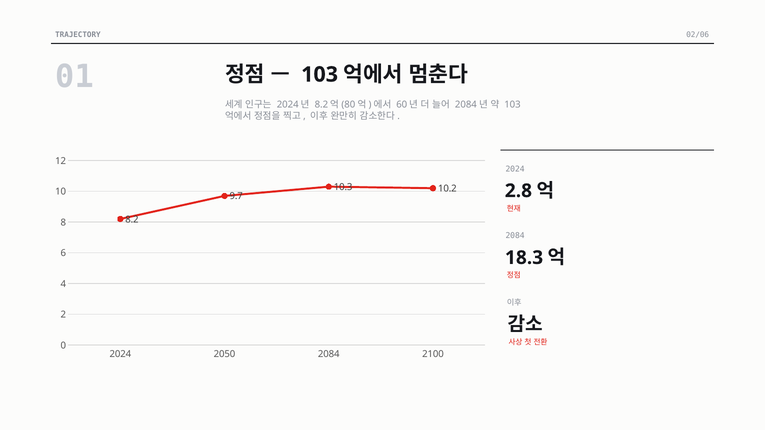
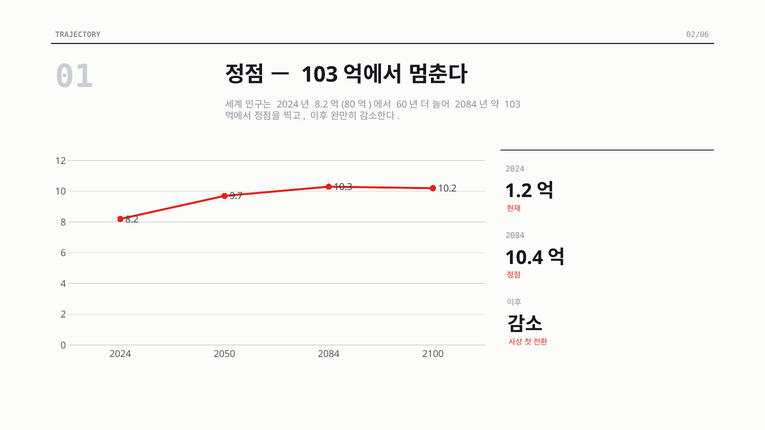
2.8: 2.8 -> 1.2
18.3: 18.3 -> 10.4
